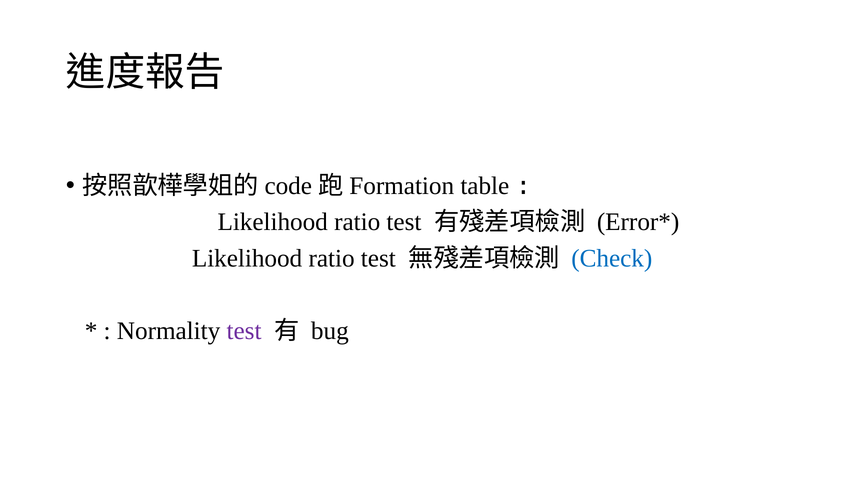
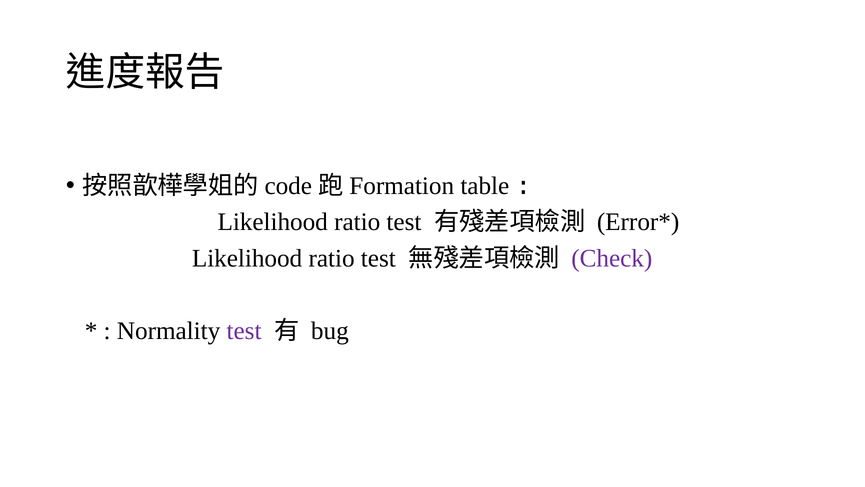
Check colour: blue -> purple
